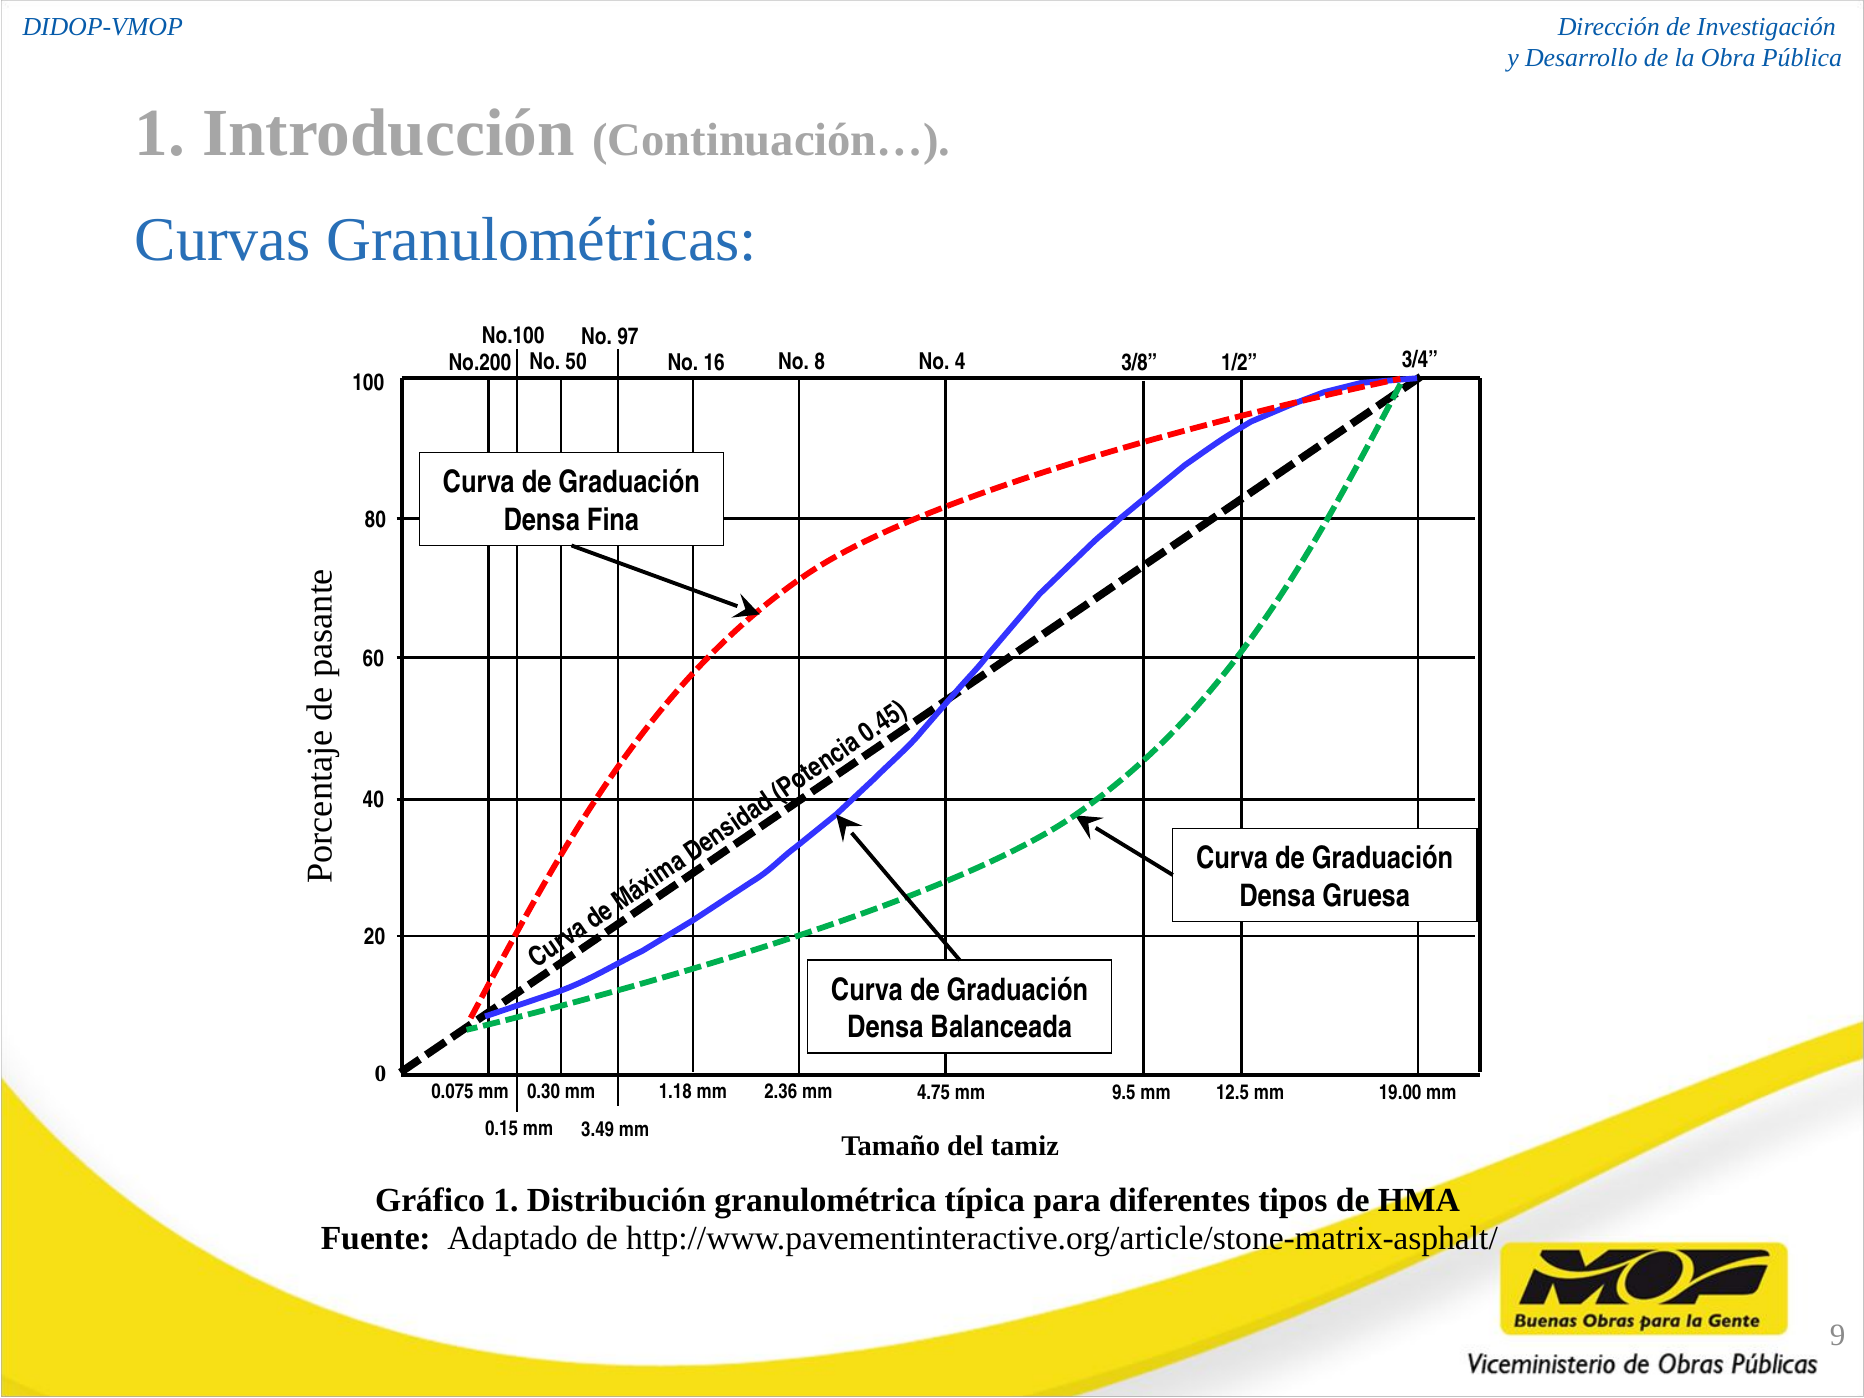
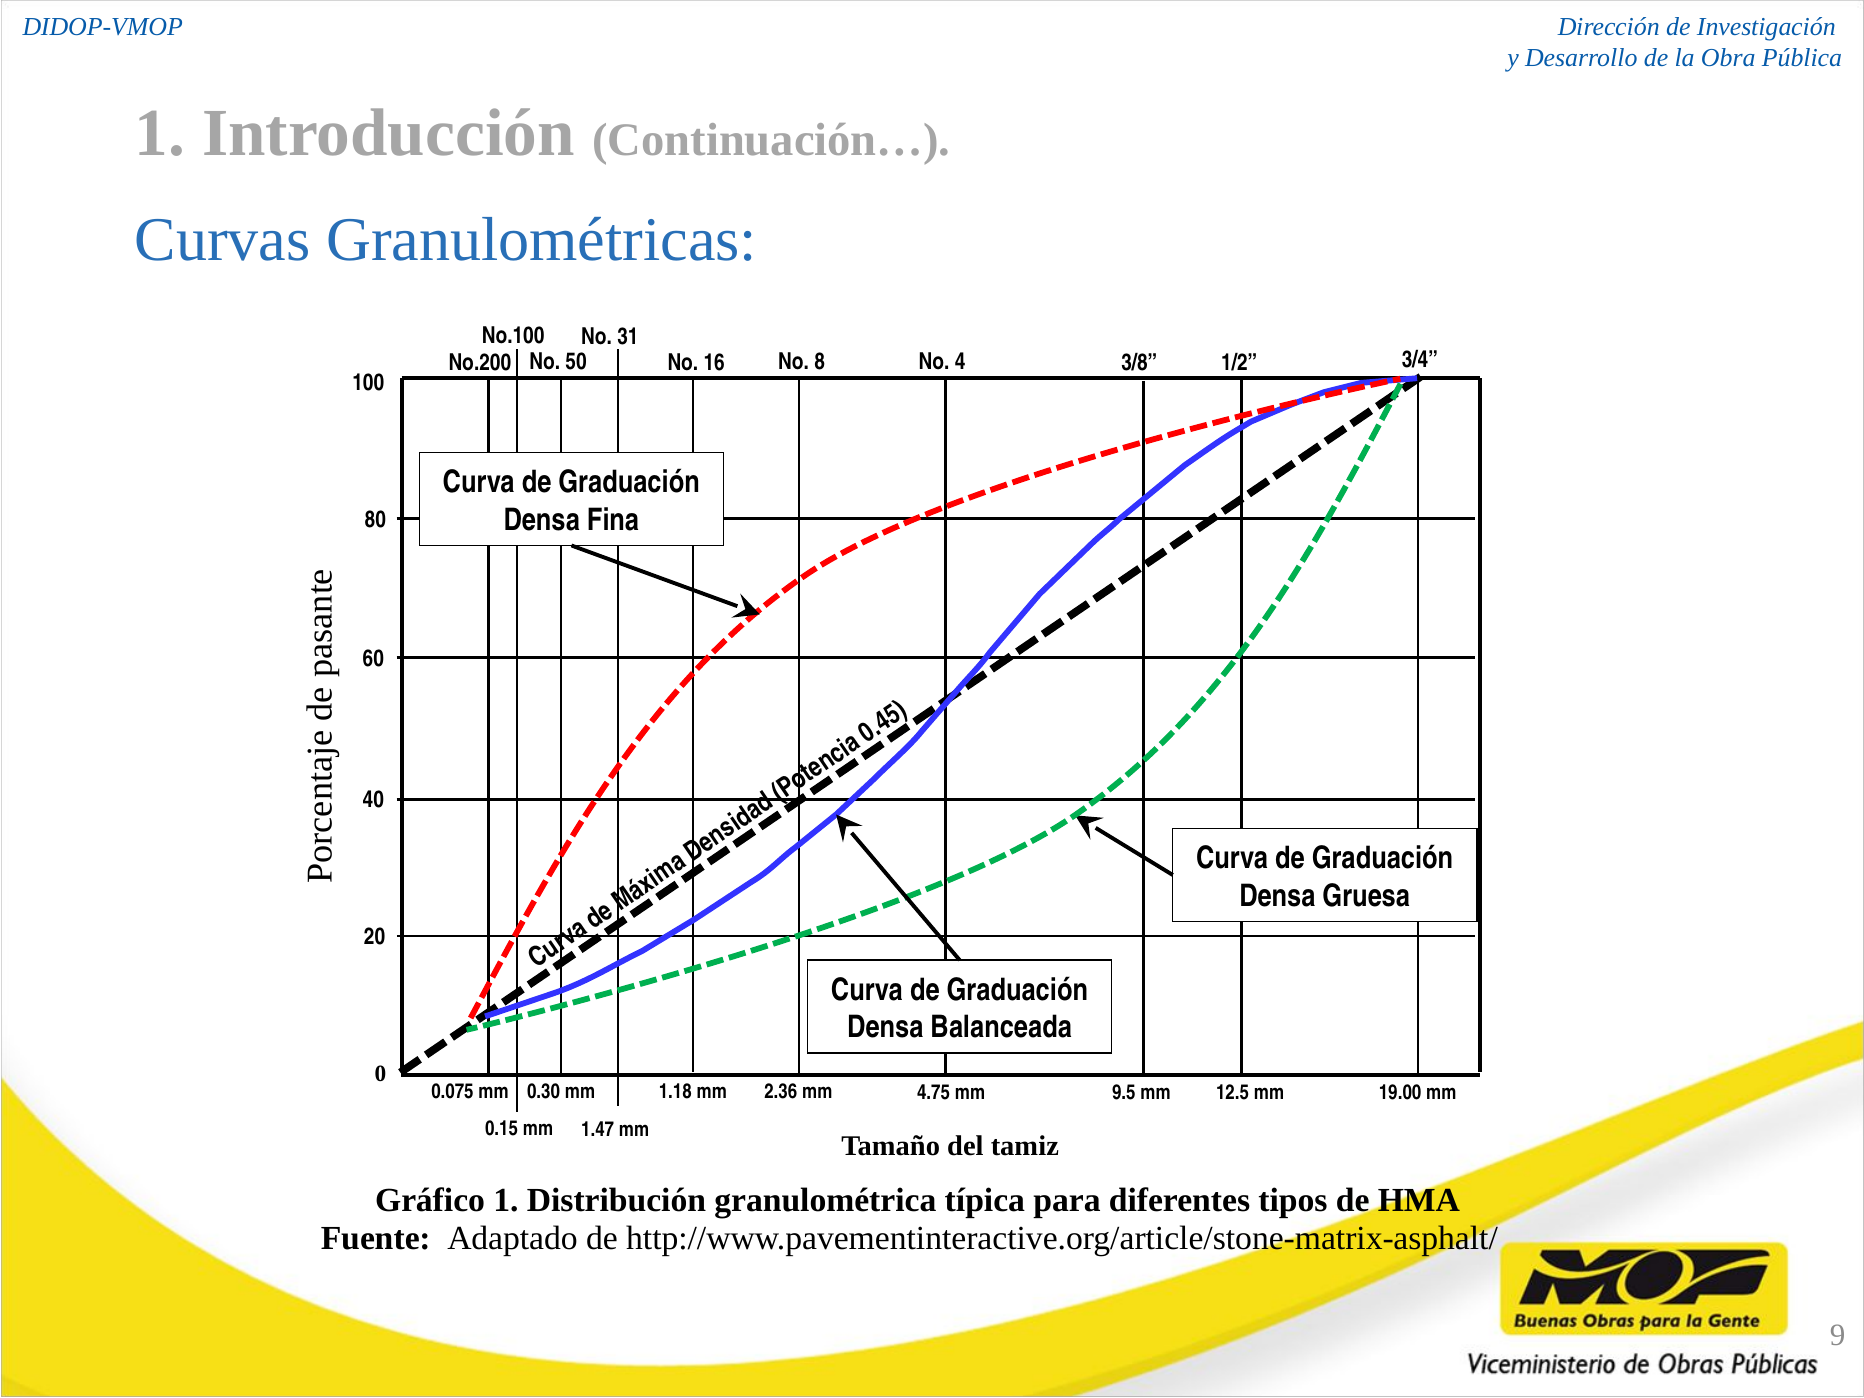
97: 97 -> 31
3.49: 3.49 -> 1.47
